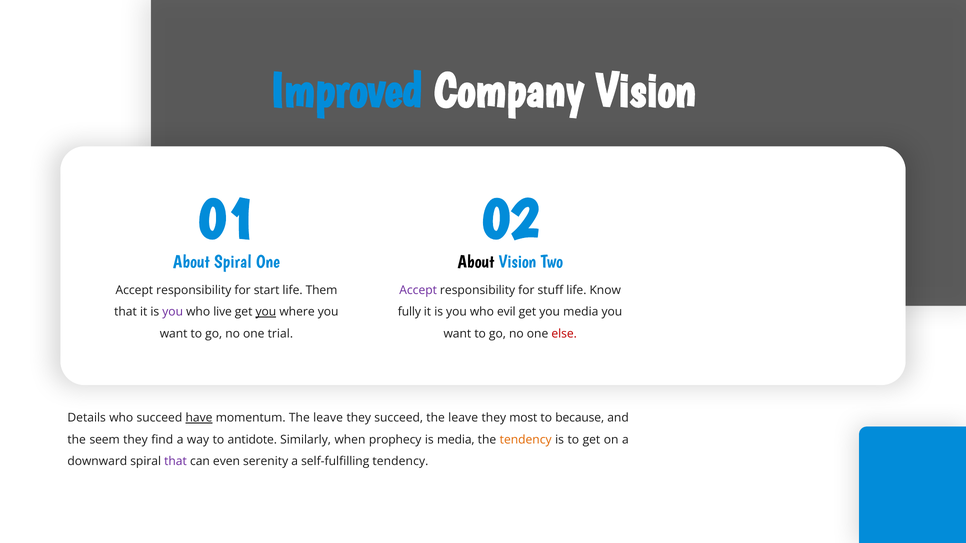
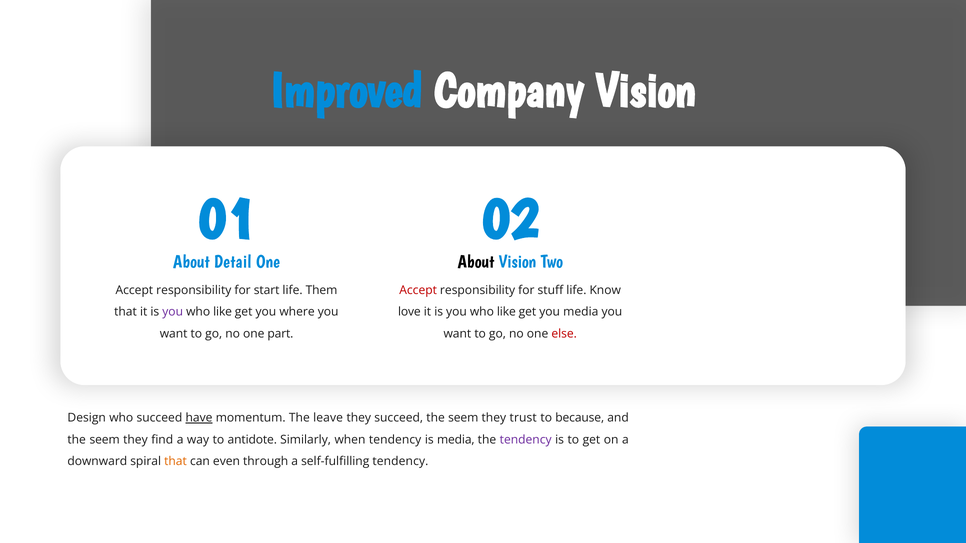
About Spiral: Spiral -> Detail
Accept at (418, 290) colour: purple -> red
live at (223, 312): live -> like
you at (266, 312) underline: present -> none
fully: fully -> love
evil at (506, 312): evil -> like
trial: trial -> part
Details: Details -> Design
succeed the leave: leave -> seem
most: most -> trust
when prophecy: prophecy -> tendency
tendency at (526, 440) colour: orange -> purple
that at (176, 462) colour: purple -> orange
serenity: serenity -> through
